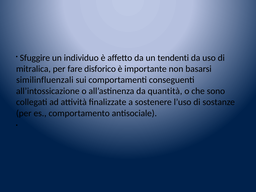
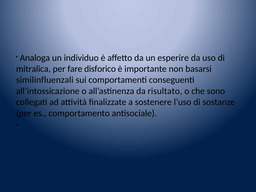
Sfuggire: Sfuggire -> Analoga
tendenti: tendenti -> esperire
quantità: quantità -> risultato
